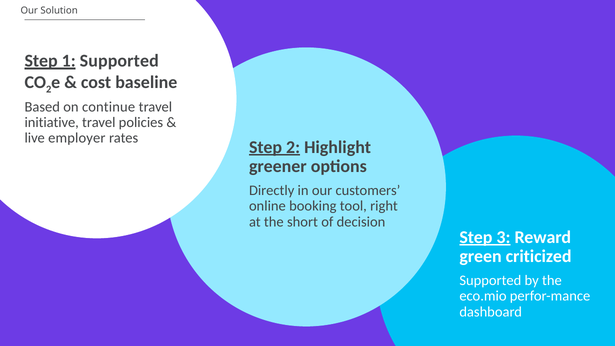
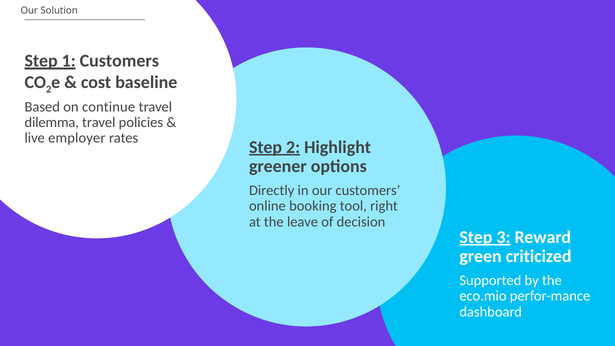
1 Supported: Supported -> Customers
initiative: initiative -> dilemma
short: short -> leave
